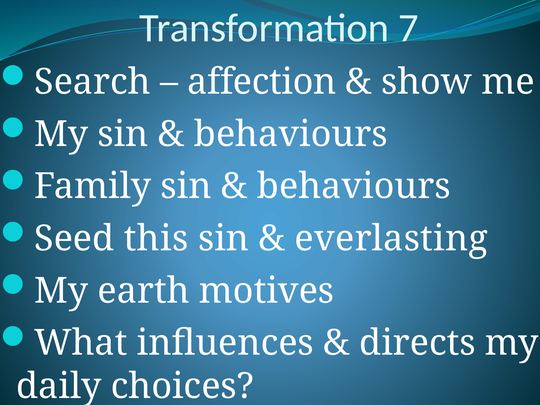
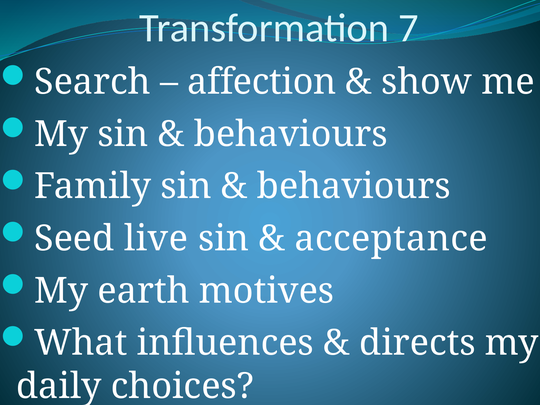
this: this -> live
everlasting: everlasting -> acceptance
